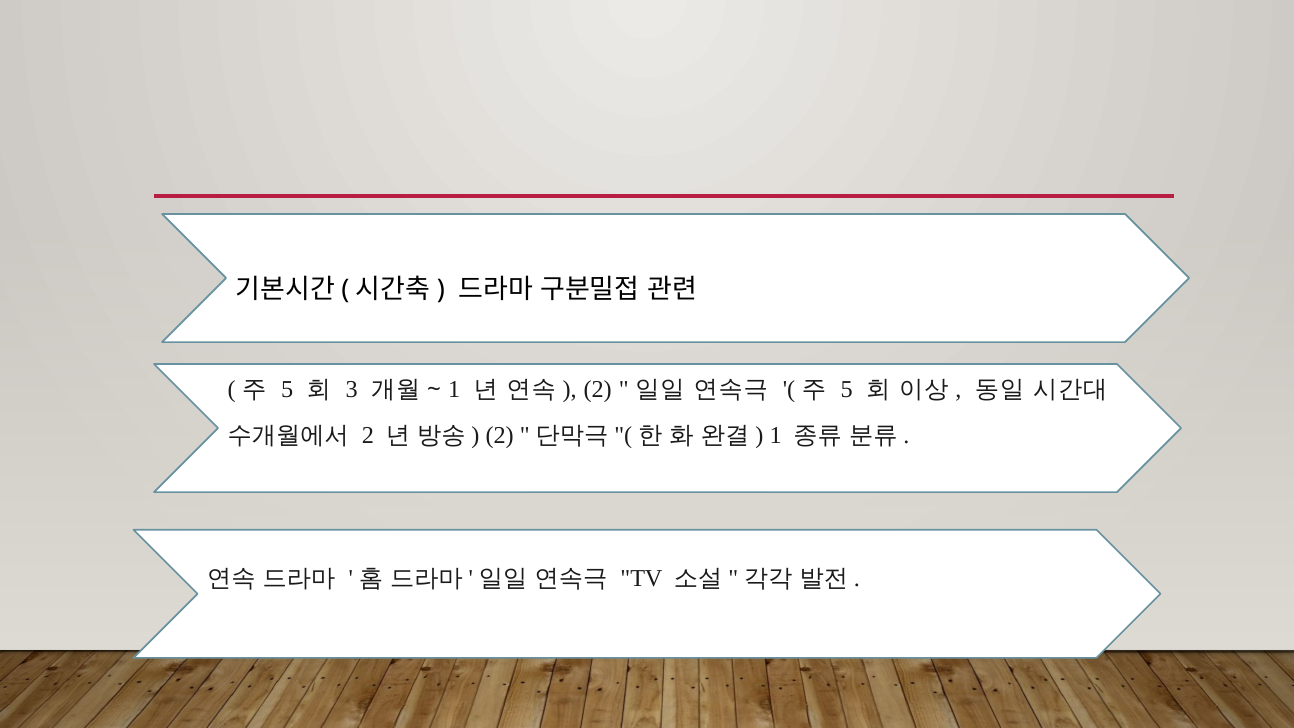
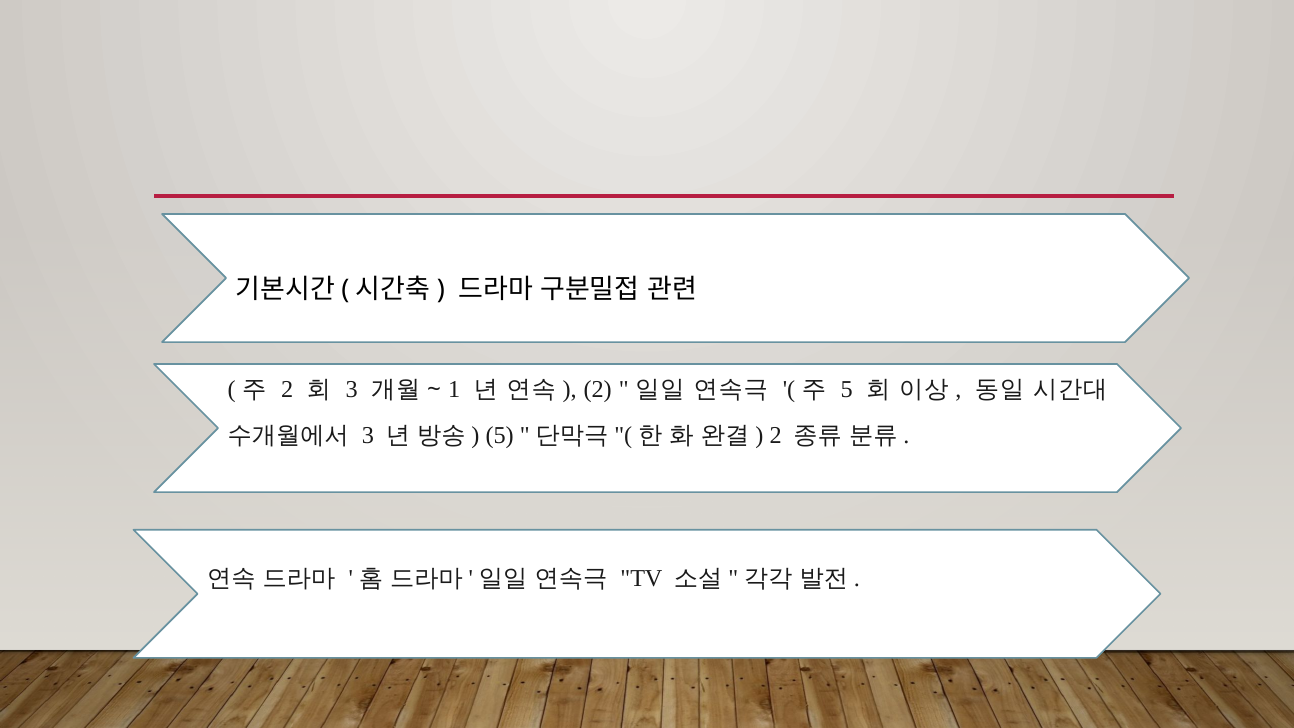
5 at (287, 389): 5 -> 2
2 at (368, 436): 2 -> 3
2 at (500, 436): 2 -> 5
1 at (776, 436): 1 -> 2
